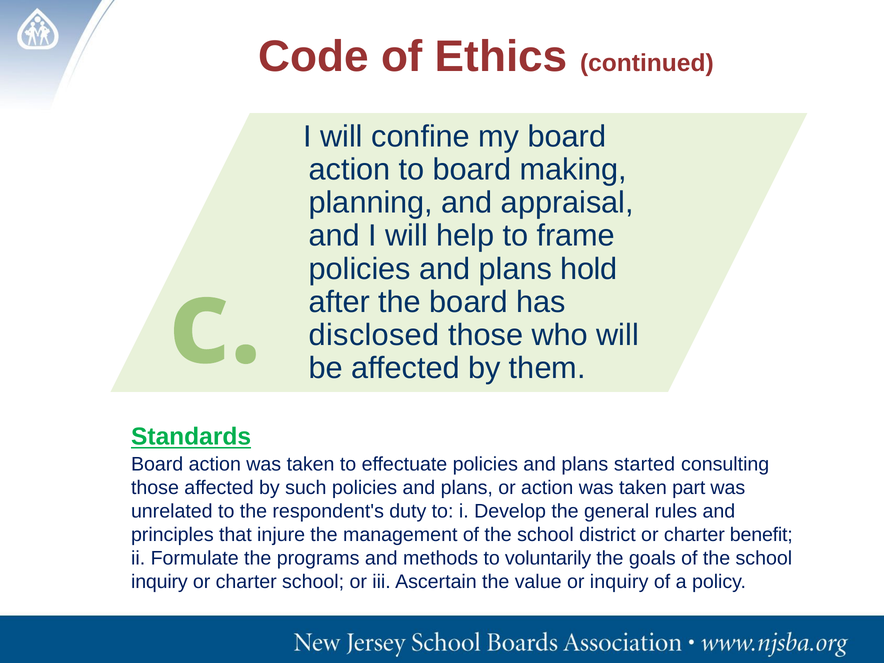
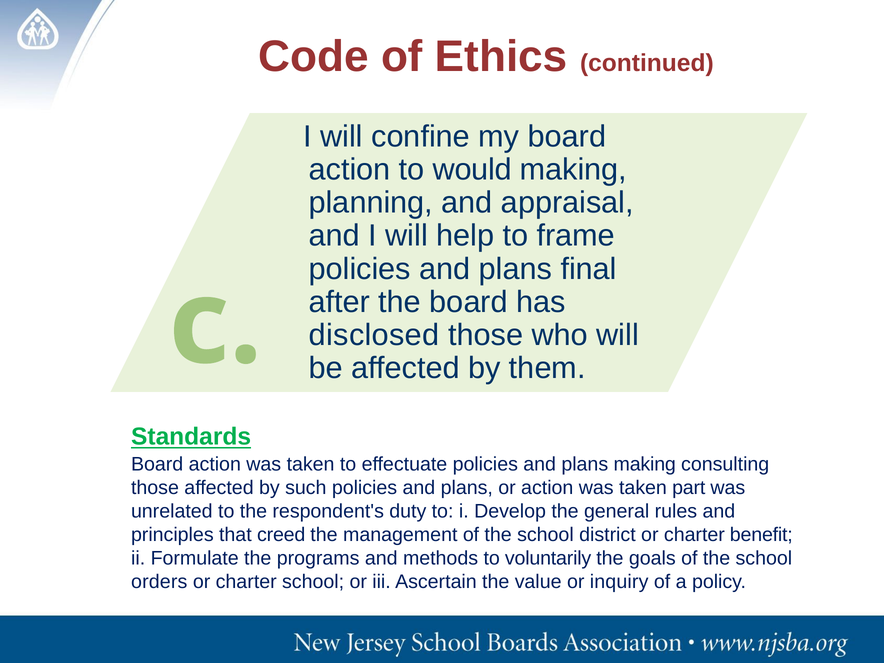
to board: board -> would
hold: hold -> final
plans started: started -> making
injure: injure -> creed
inquiry at (159, 582): inquiry -> orders
